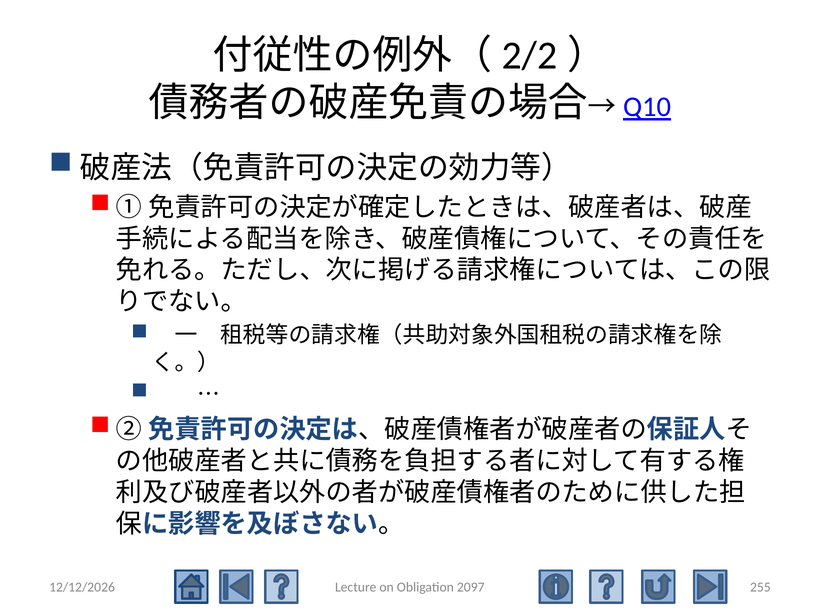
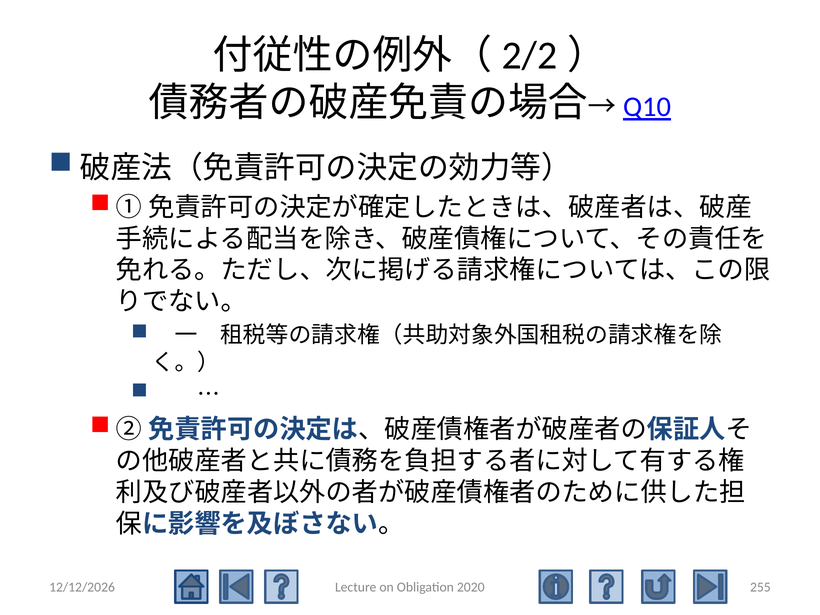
2097: 2097 -> 2020
